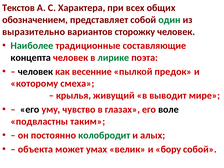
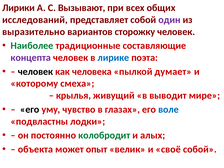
Текстов: Текстов -> Лирики
Характера: Характера -> Вызывают
обозначением: обозначением -> исследований
один colour: green -> purple
концепта colour: black -> purple
лирике colour: green -> blue
весенние: весенние -> человека
предок: предок -> думает
воле colour: black -> blue
таким: таким -> лодки
умах: умах -> опыт
бору: бору -> своё
